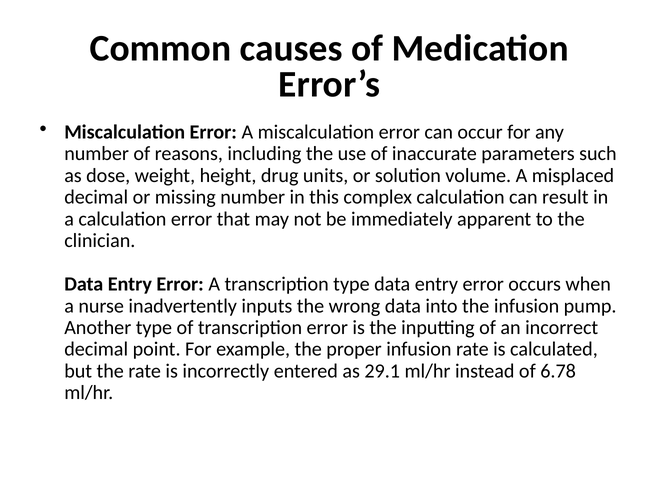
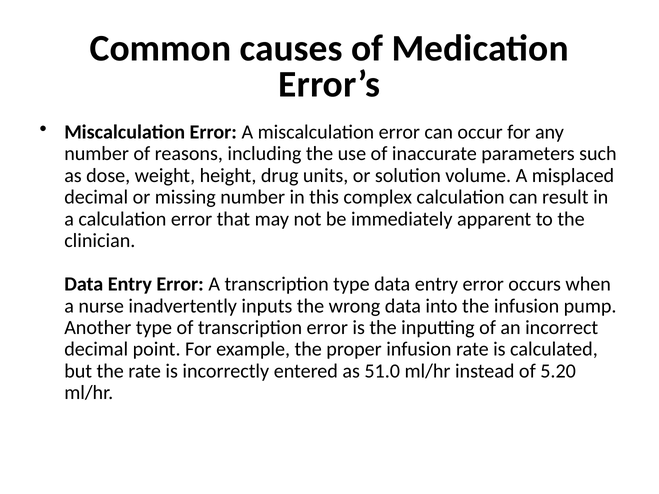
29.1: 29.1 -> 51.0
6.78: 6.78 -> 5.20
